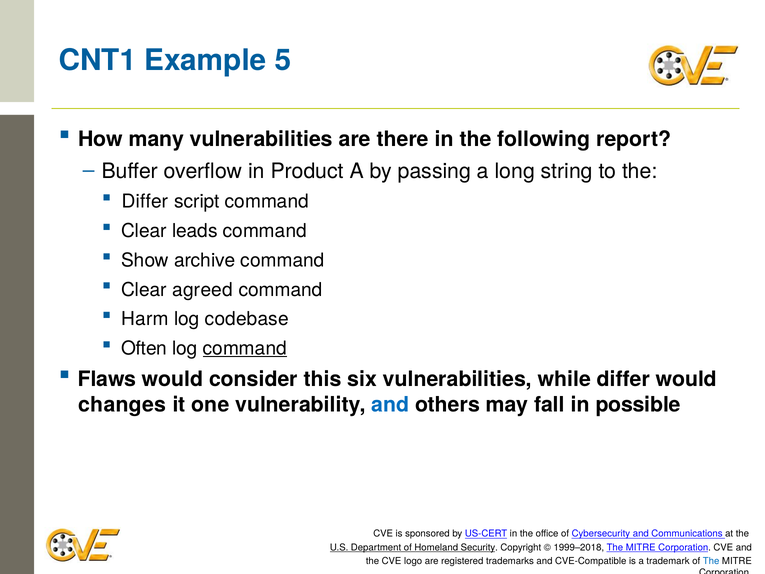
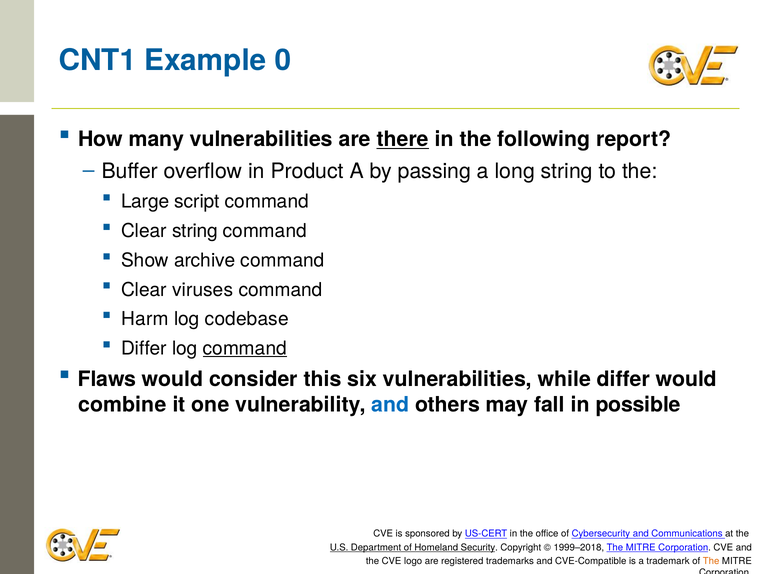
5: 5 -> 0
there underline: none -> present
Differ at (145, 202): Differ -> Large
Clear leads: leads -> string
agreed: agreed -> viruses
Often at (144, 348): Often -> Differ
changes: changes -> combine
The at (711, 561) colour: blue -> orange
